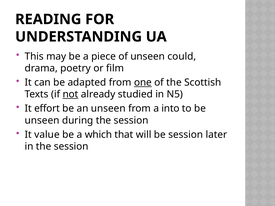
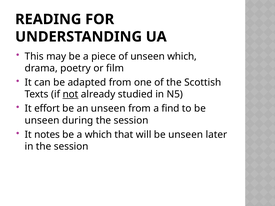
unseen could: could -> which
one underline: present -> none
into: into -> find
value: value -> notes
will be session: session -> unseen
